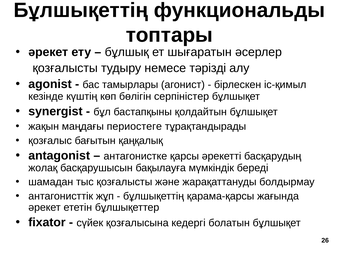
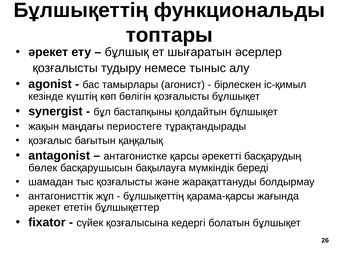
тәрізді: тәрізді -> тыныс
бөлігін серпіністер: серпіністер -> қозғалысты
жолақ: жолақ -> бөлек
